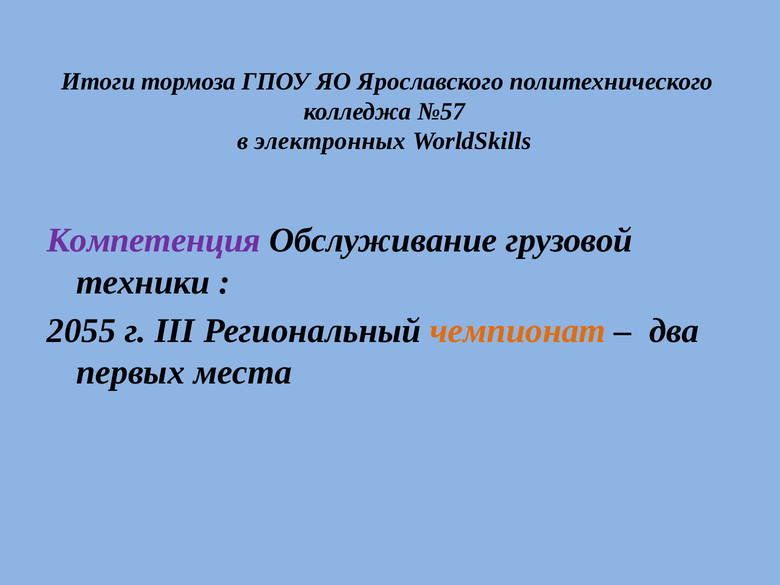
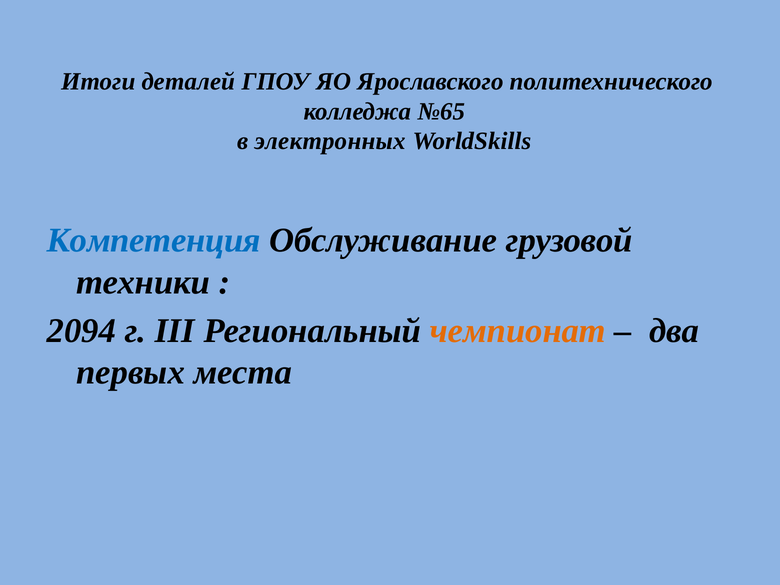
тормоза: тормоза -> деталей
№57: №57 -> №65
Компетенция colour: purple -> blue
2055: 2055 -> 2094
